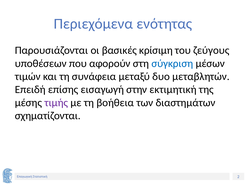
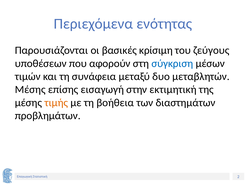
Επειδή at (30, 90): Επειδή -> Μέσης
τιμής colour: purple -> orange
σχηματίζονται: σχηματίζονται -> προβλημάτων
